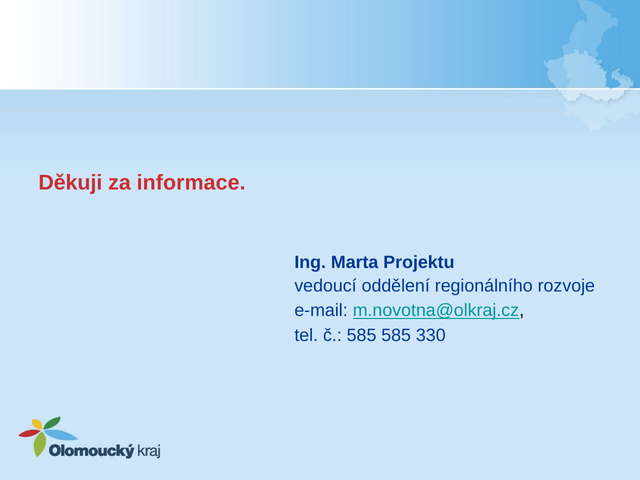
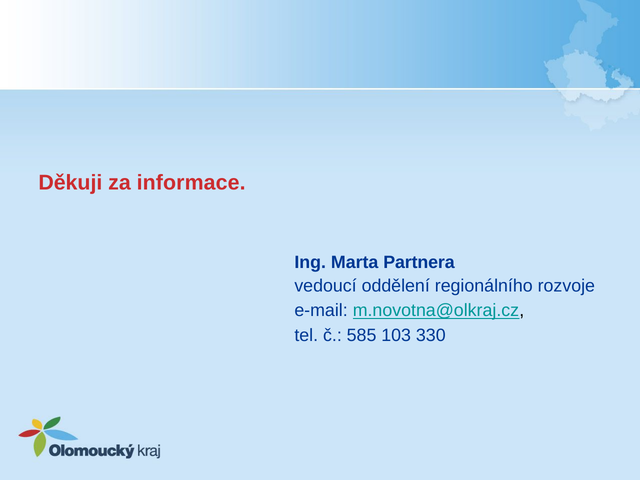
Projektu: Projektu -> Partnera
585 585: 585 -> 103
